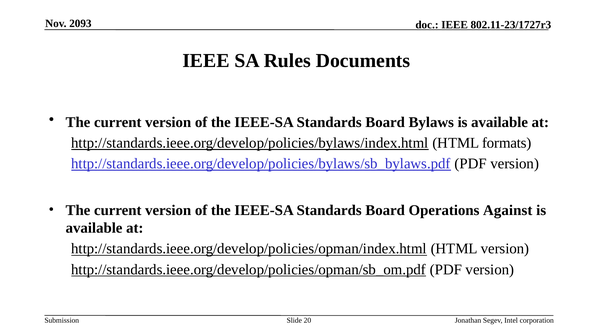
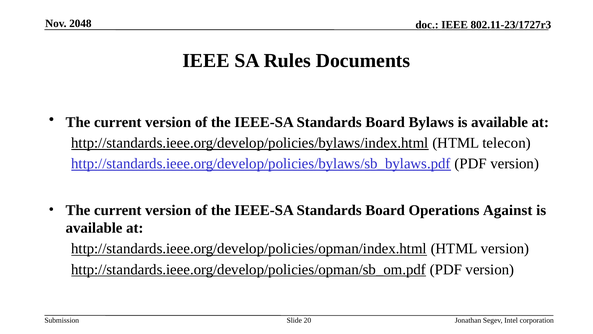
2093: 2093 -> 2048
formats: formats -> telecon
